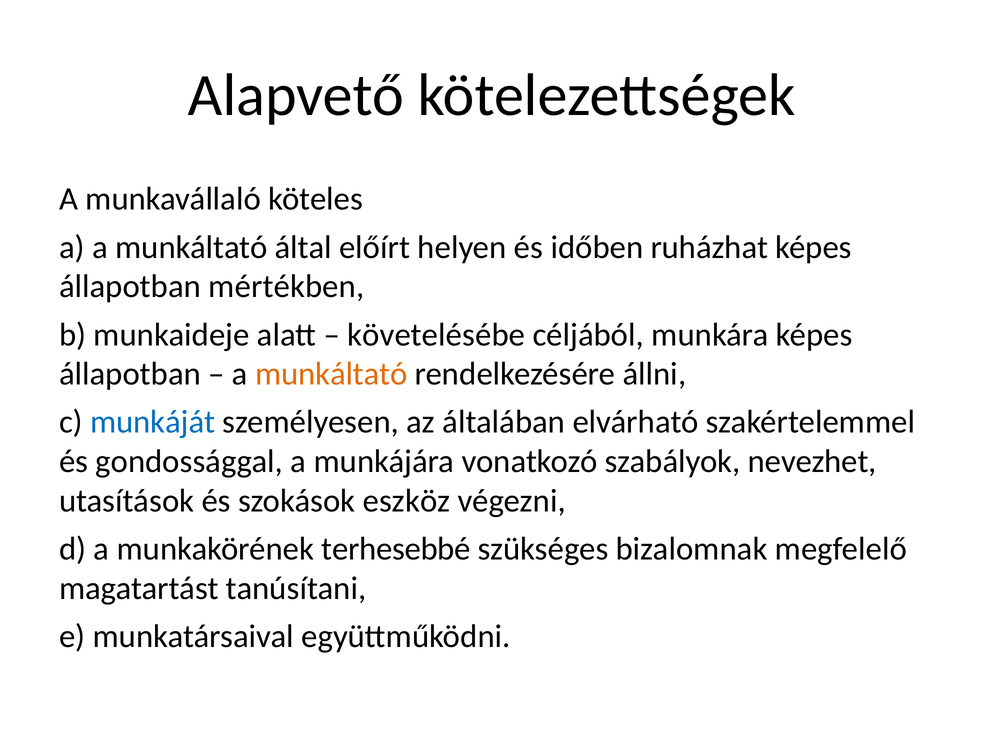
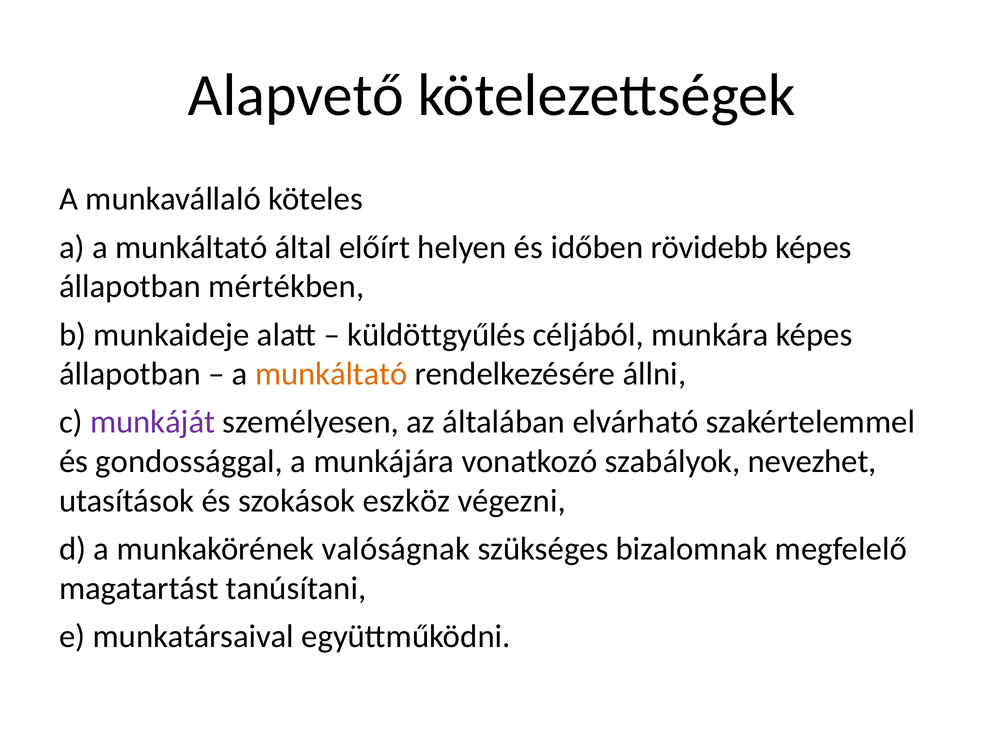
ruházhat: ruházhat -> rövidebb
követelésébe: követelésébe -> küldöttgyűlés
munkáját colour: blue -> purple
terhesebbé: terhesebbé -> valóságnak
